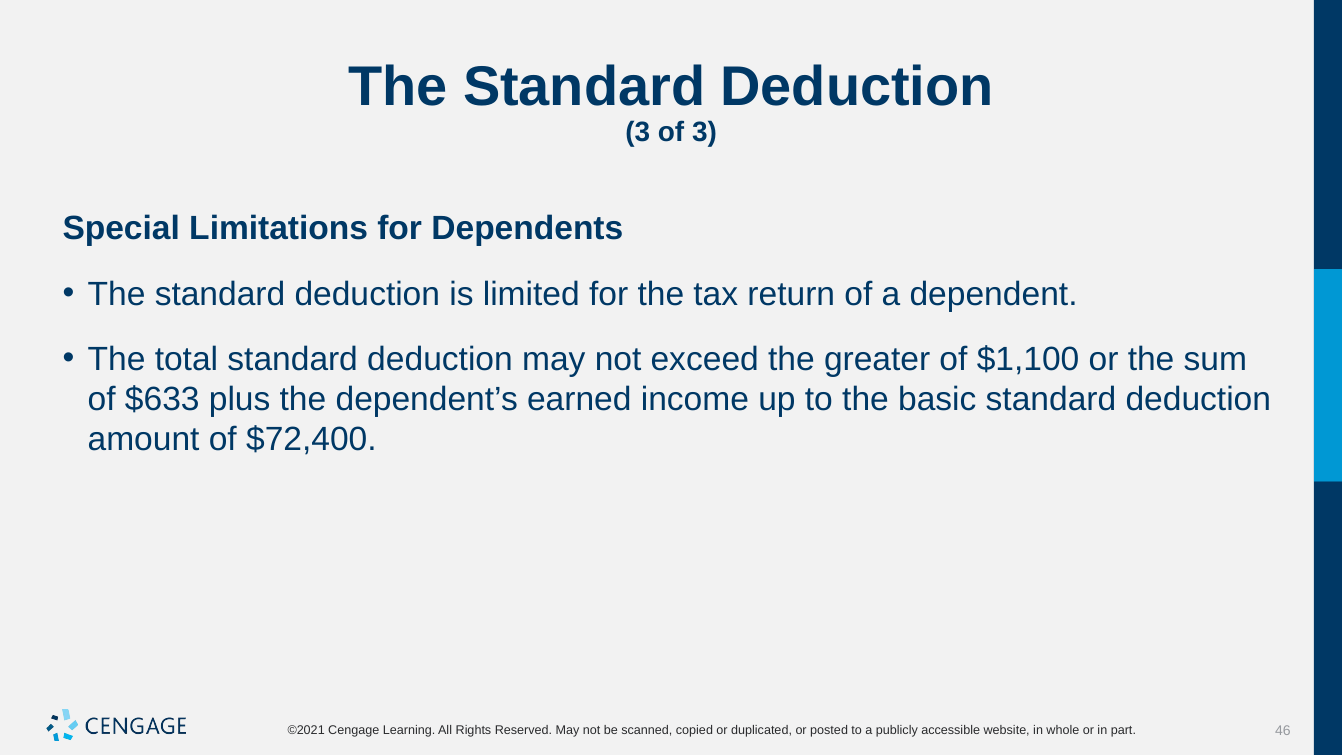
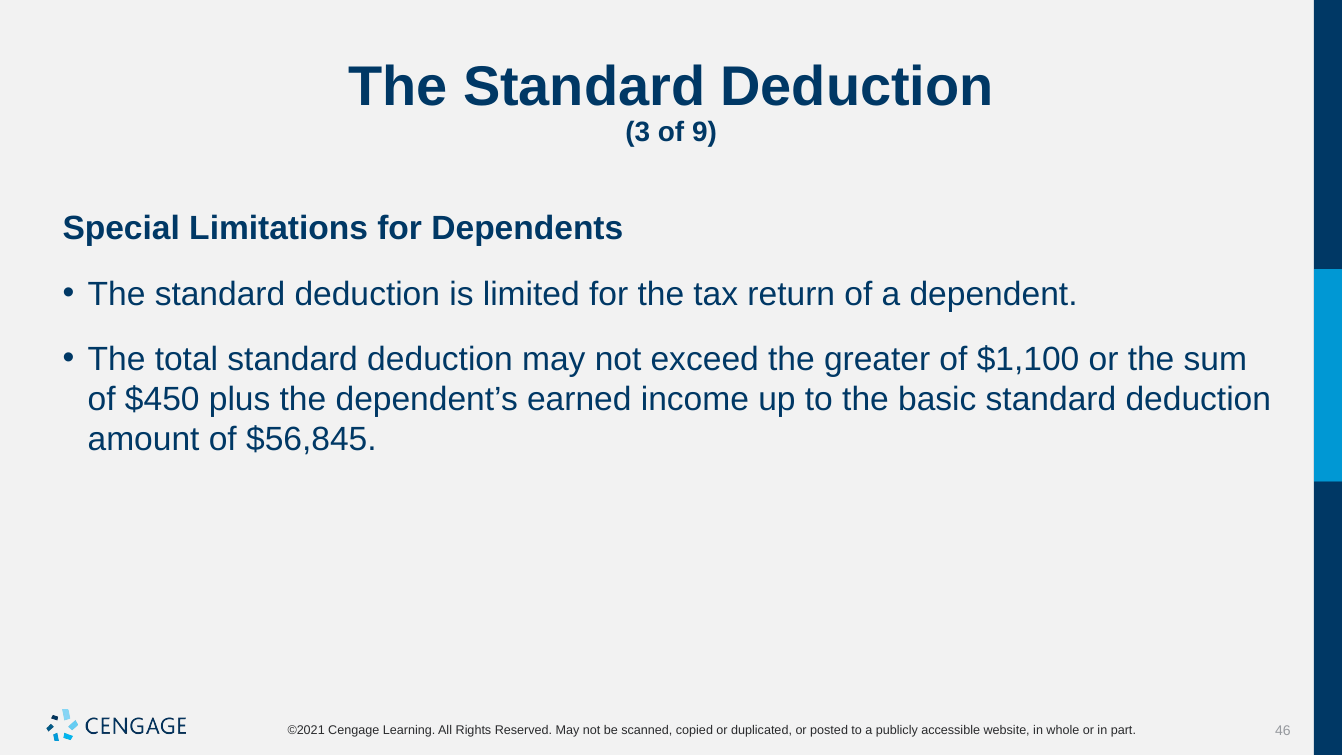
of 3: 3 -> 9
$633: $633 -> $450
$72,400: $72,400 -> $56,845
